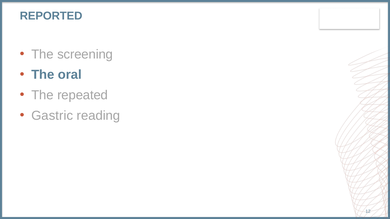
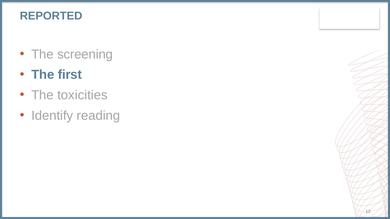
oral: oral -> first
repeated: repeated -> toxicities
Gastric: Gastric -> Identify
